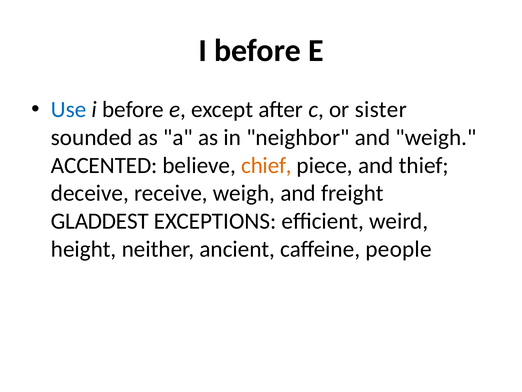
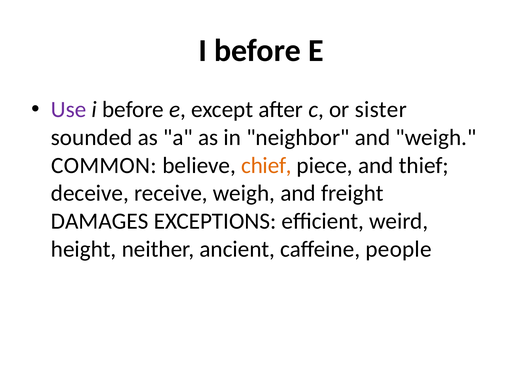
Use colour: blue -> purple
ACCENTED: ACCENTED -> COMMON
GLADDEST: GLADDEST -> DAMAGES
